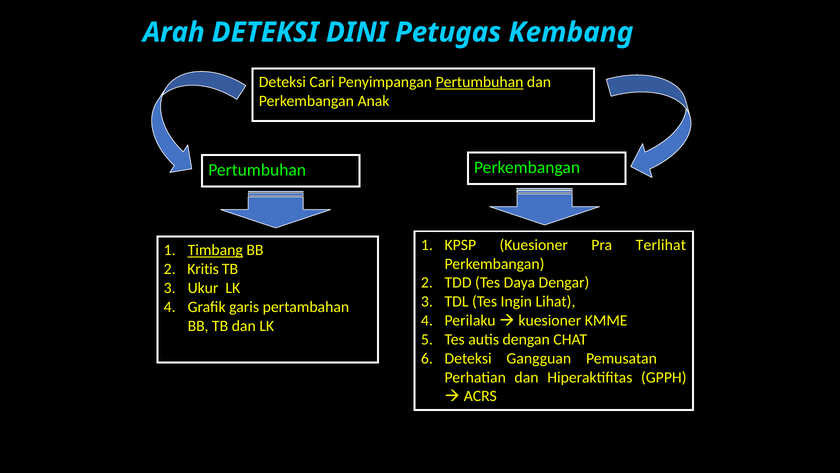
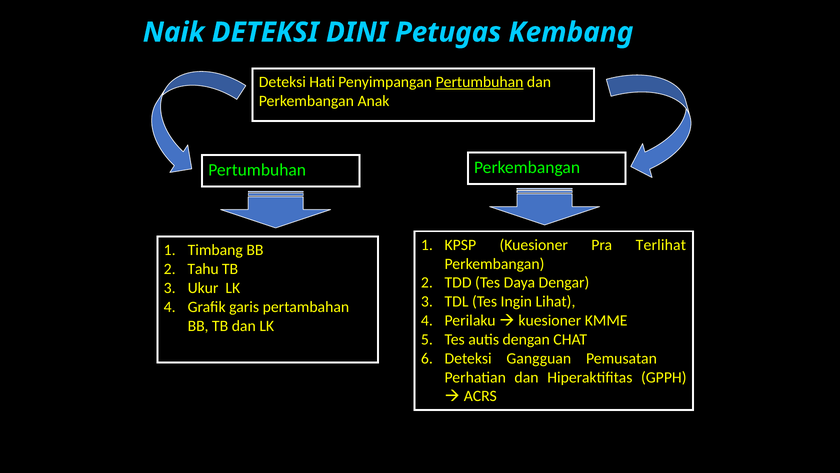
Arah: Arah -> Naik
Cari: Cari -> Hati
Timbang underline: present -> none
Kritis: Kritis -> Tahu
